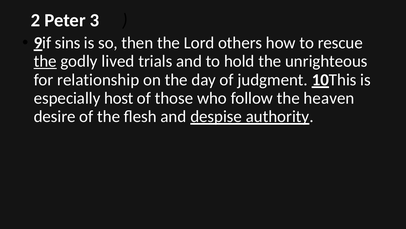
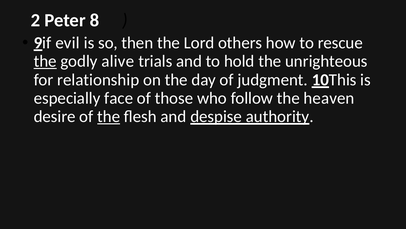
3: 3 -> 8
sins: sins -> evil
lived: lived -> alive
host: host -> face
the at (109, 116) underline: none -> present
